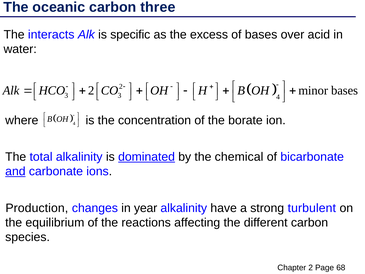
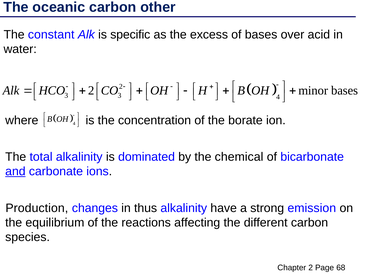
three: three -> other
interacts: interacts -> constant
dominated underline: present -> none
year: year -> thus
turbulent: turbulent -> emission
